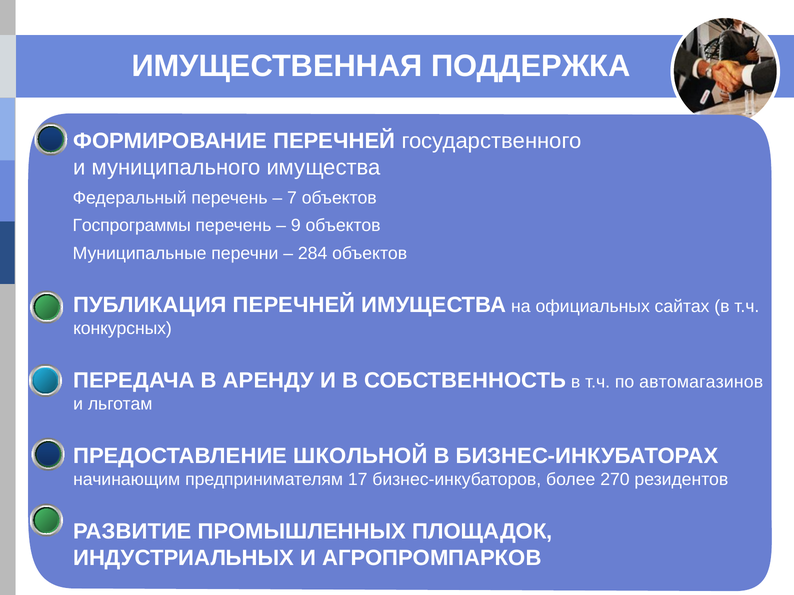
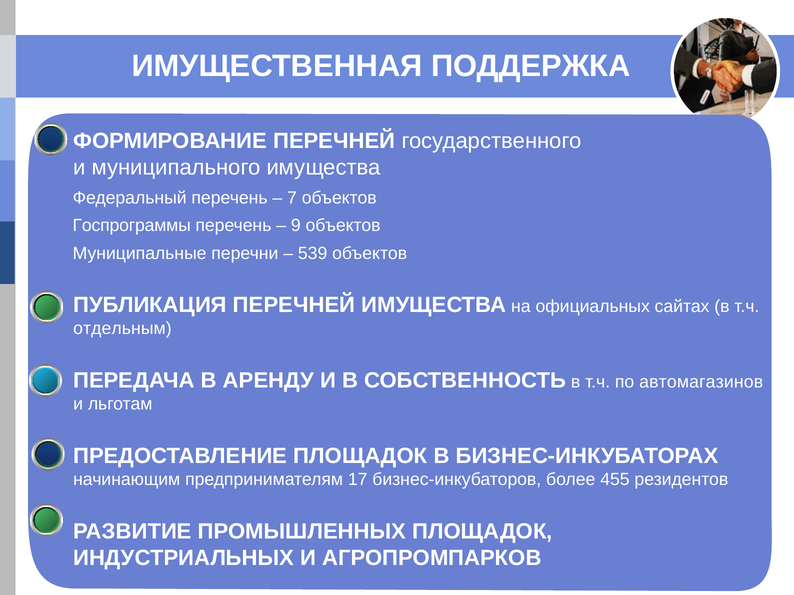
284: 284 -> 539
конкурсных: конкурсных -> отдельным
ШКОЛЬНОЙ at (360, 456): ШКОЛЬНОЙ -> ПЛОЩАДОК
270: 270 -> 455
